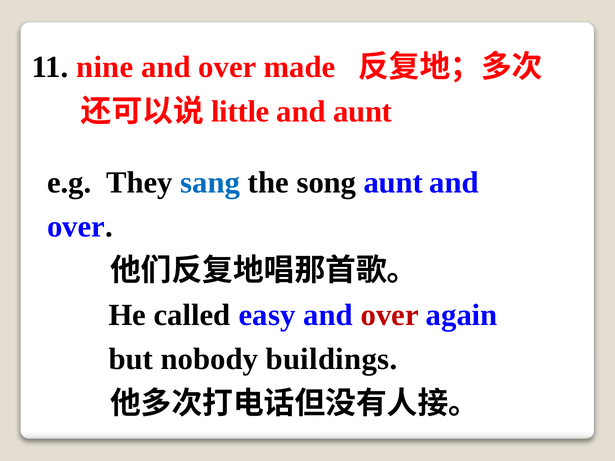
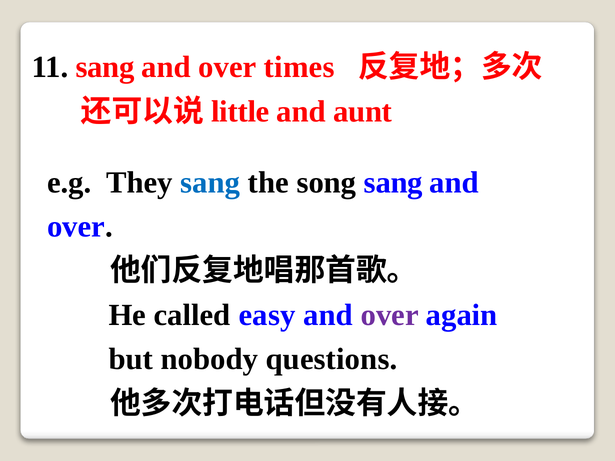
11 nine: nine -> sang
made: made -> times
song aunt: aunt -> sang
over at (390, 315) colour: red -> purple
buildings: buildings -> questions
